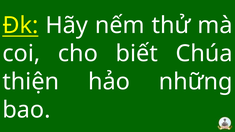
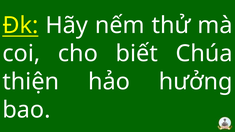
những: những -> hưởng
